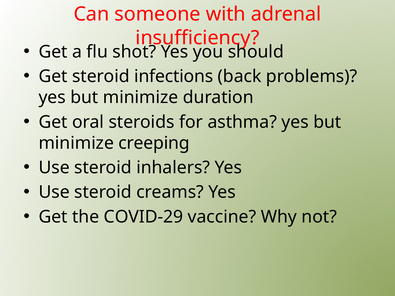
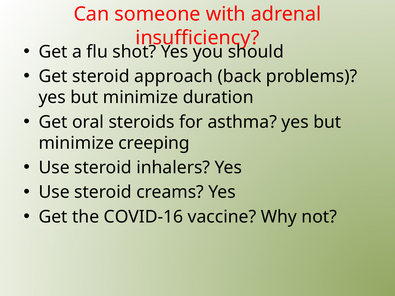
infections: infections -> approach
COVID-29: COVID-29 -> COVID-16
